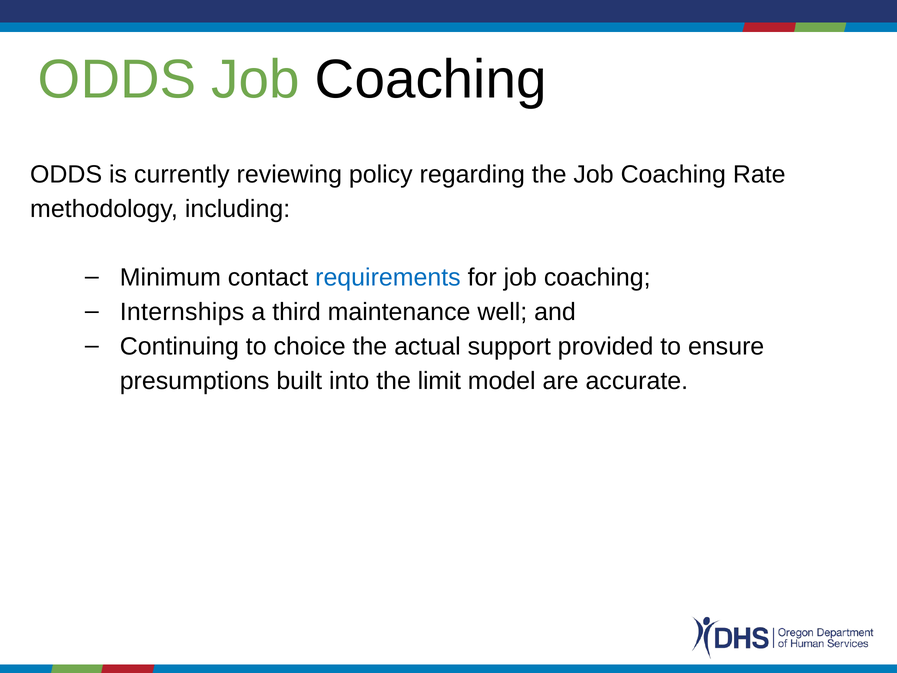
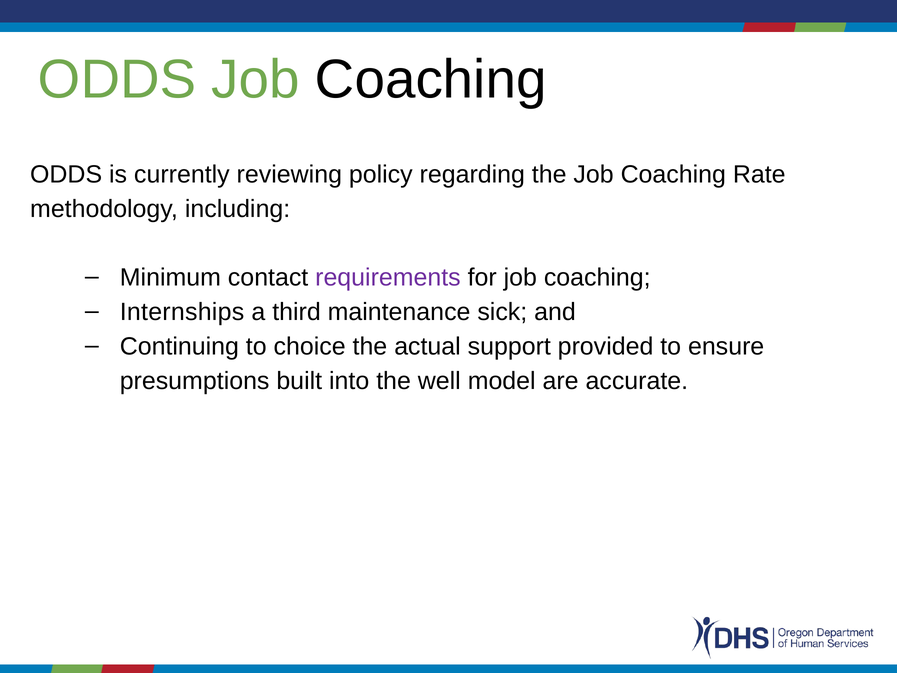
requirements colour: blue -> purple
well: well -> sick
limit: limit -> well
